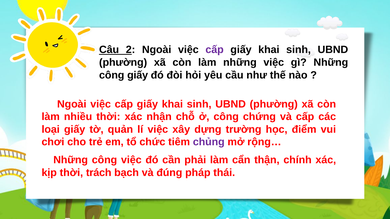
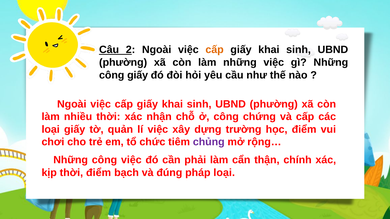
cấp at (215, 50) colour: purple -> orange
thời trách: trách -> điểm
pháp thái: thái -> loại
